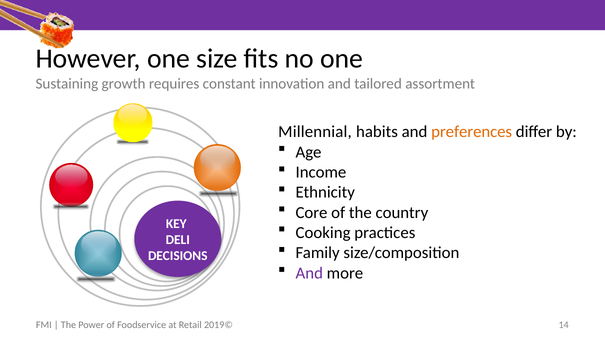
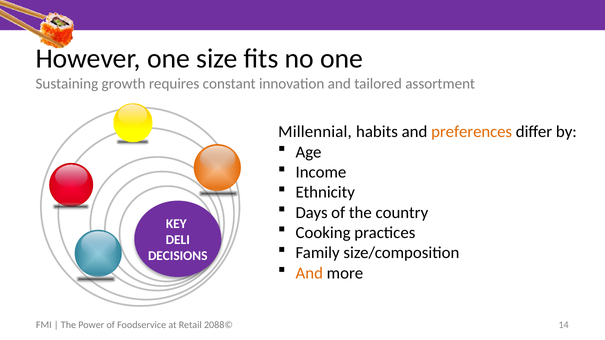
Core: Core -> Days
And at (309, 273) colour: purple -> orange
2019©: 2019© -> 2088©
